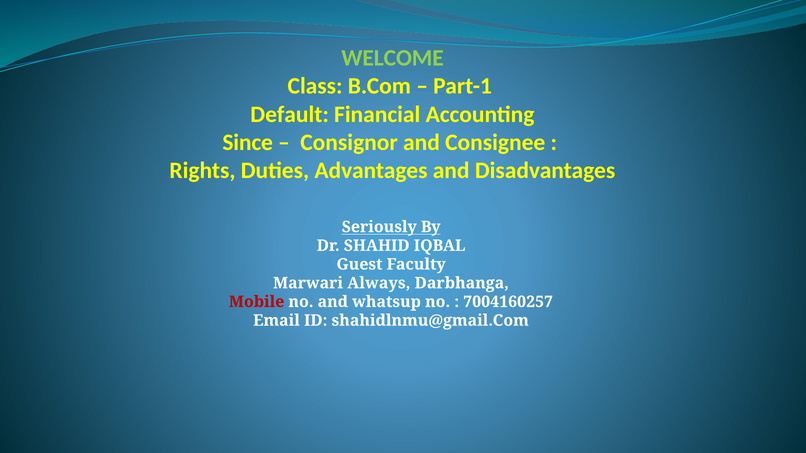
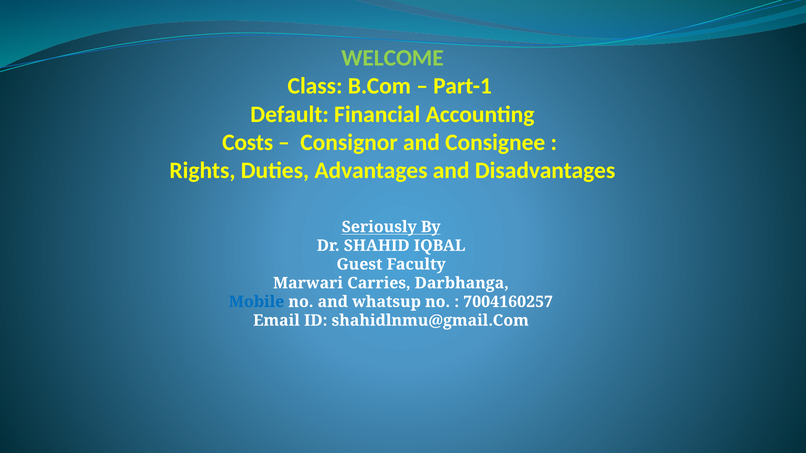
Since: Since -> Costs
Always: Always -> Carries
Mobile colour: red -> blue
